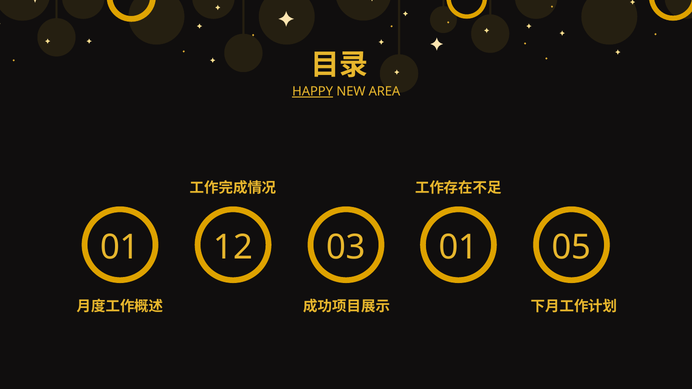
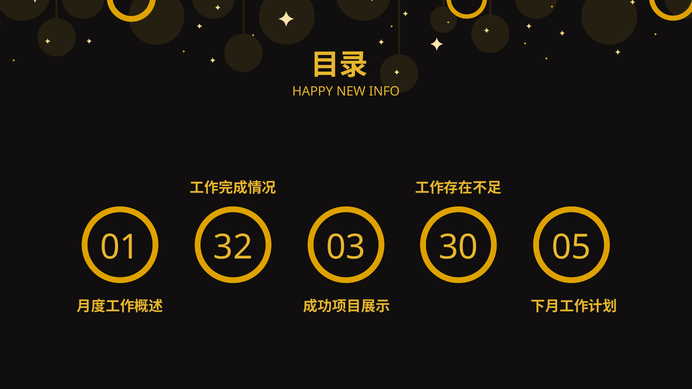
HAPPY underline: present -> none
AREA: AREA -> INFO
12: 12 -> 32
03 01: 01 -> 30
